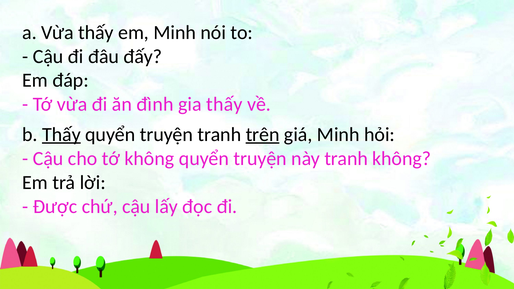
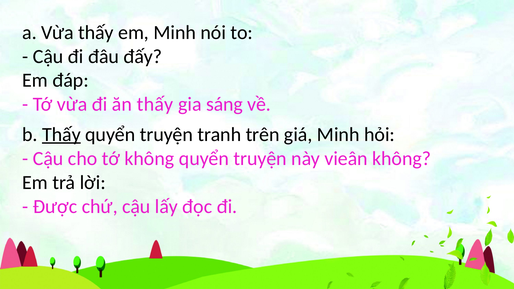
ăn đình: đình -> thấy
gia thấy: thấy -> sáng
trên underline: present -> none
này tranh: tranh -> vieân
